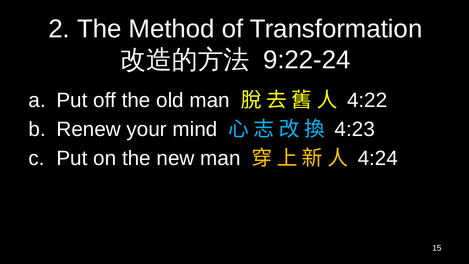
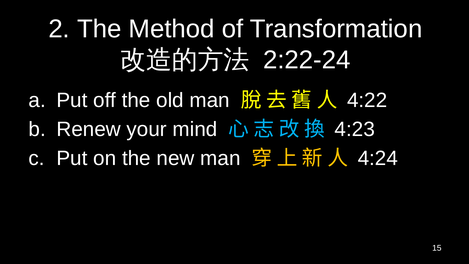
9:22-24: 9:22-24 -> 2:22-24
